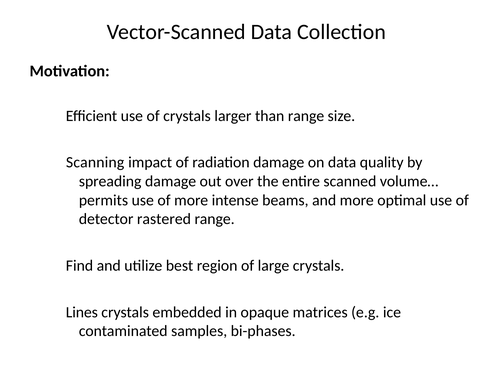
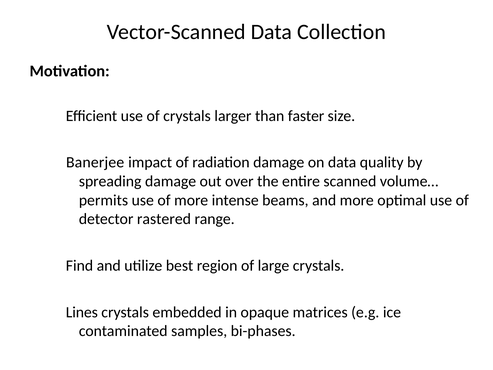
than range: range -> faster
Scanning: Scanning -> Banerjee
